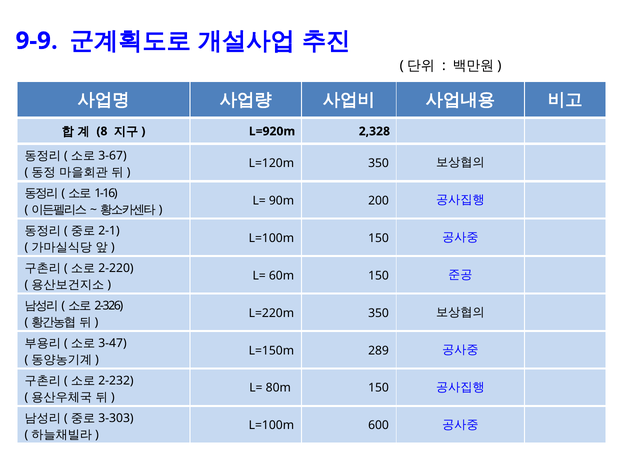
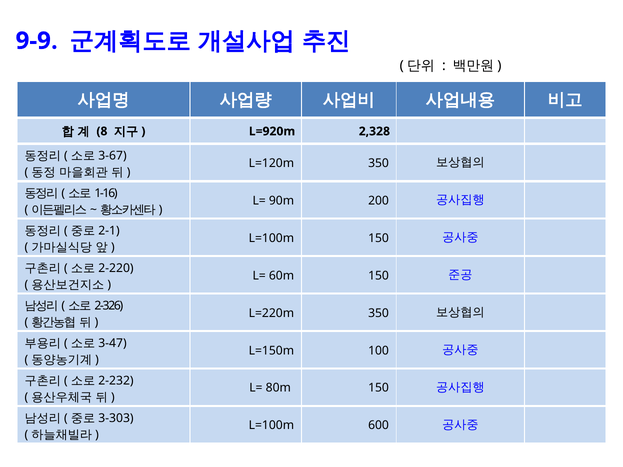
289: 289 -> 100
